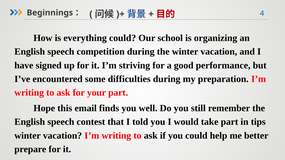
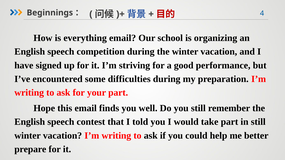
everything could: could -> email
in tips: tips -> still
